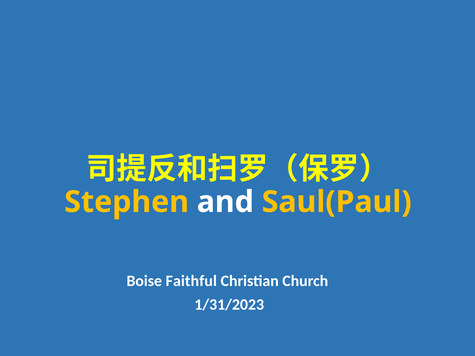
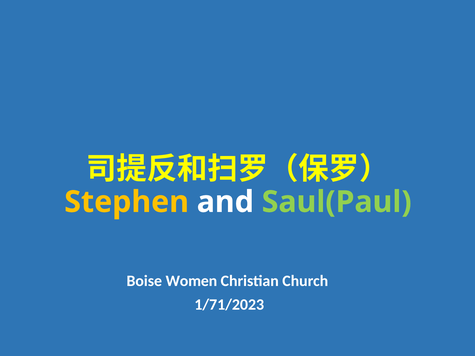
Saul(Paul colour: yellow -> light green
Faithful: Faithful -> Women
1/31/2023: 1/31/2023 -> 1/71/2023
